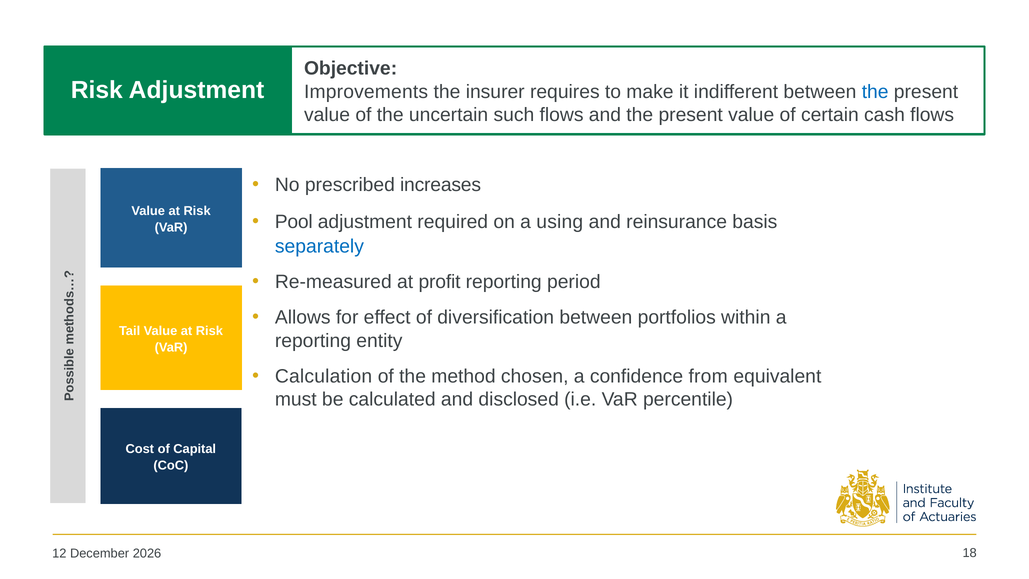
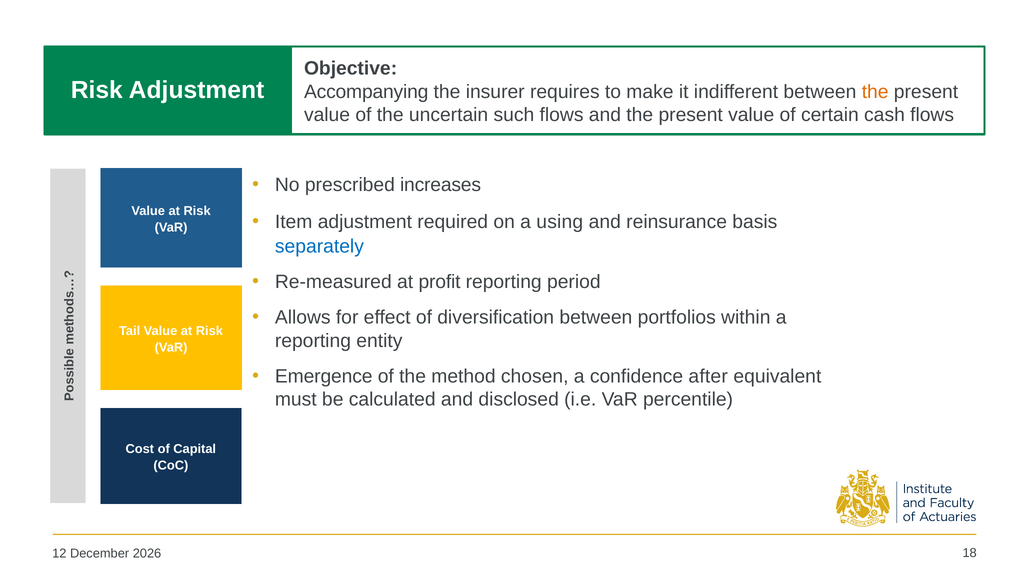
Improvements: Improvements -> Accompanying
the at (875, 92) colour: blue -> orange
Pool: Pool -> Item
Calculation: Calculation -> Emergence
from: from -> after
